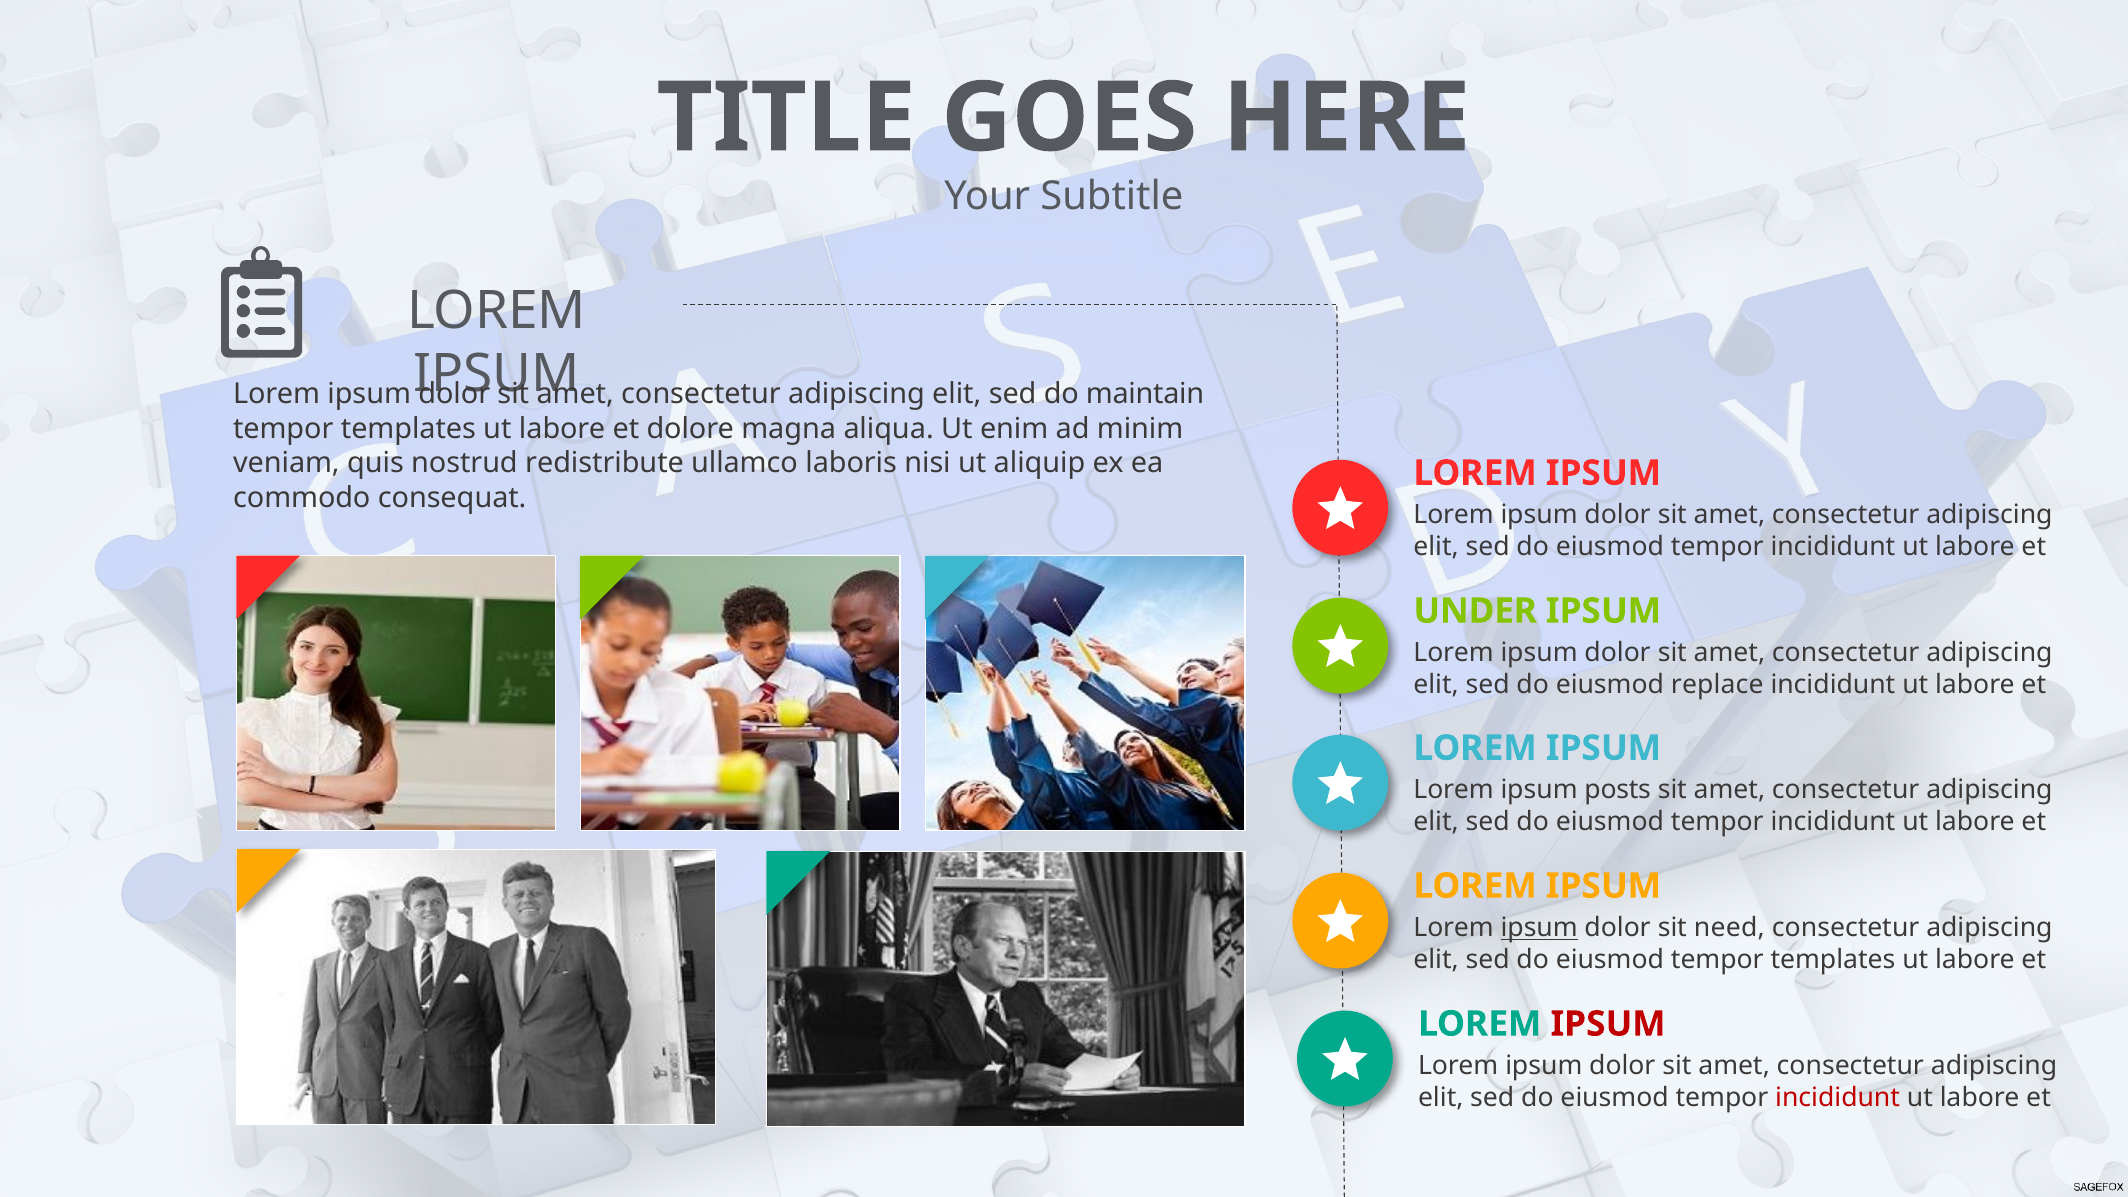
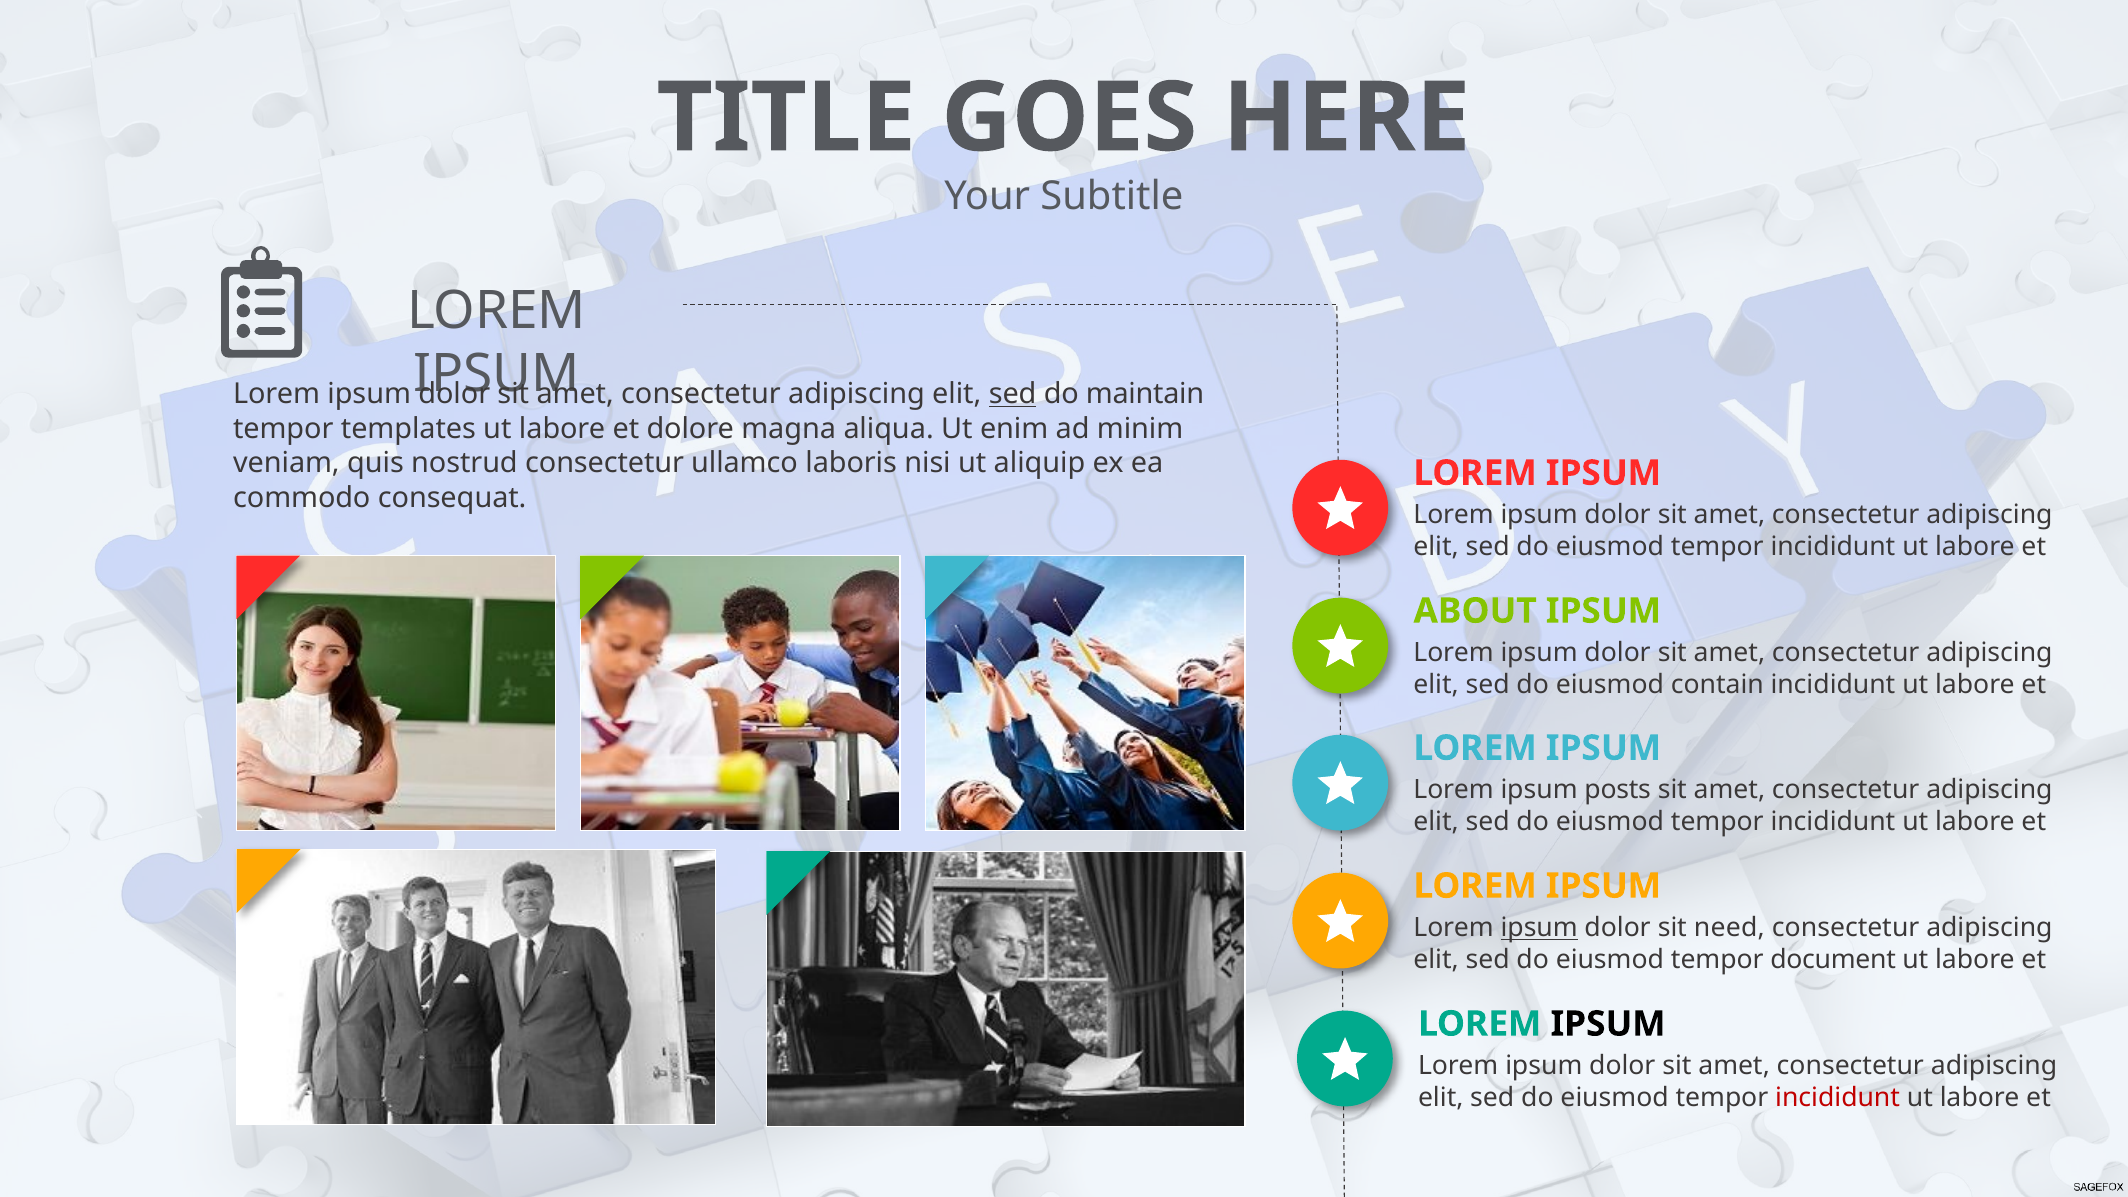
sed at (1013, 394) underline: none -> present
nostrud redistribute: redistribute -> consectetur
UNDER: UNDER -> ABOUT
replace: replace -> contain
eiusmod tempor templates: templates -> document
IPSUM at (1608, 1024) colour: red -> black
